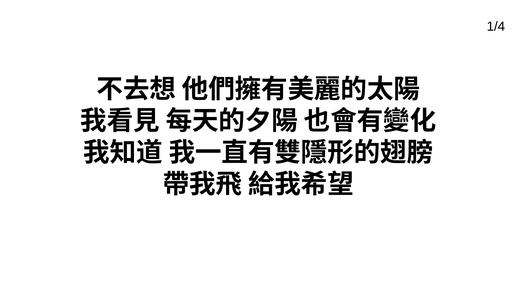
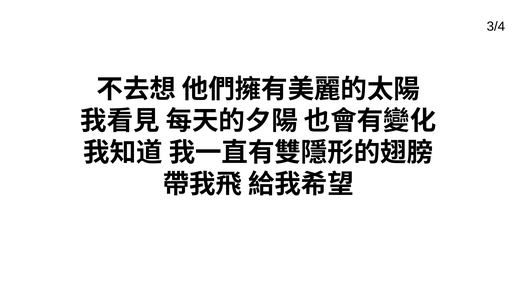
1/4: 1/4 -> 3/4
